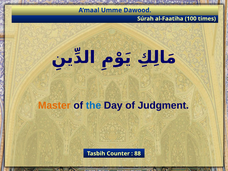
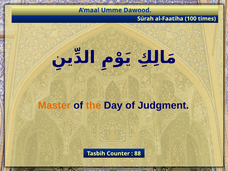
the colour: blue -> orange
